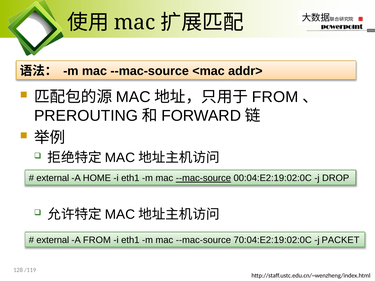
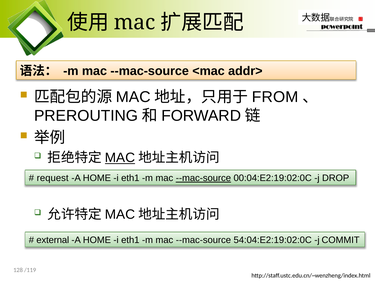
MAC at (120, 158) underline: none -> present
external at (53, 178): external -> request
FROM at (97, 240): FROM -> HOME
70:04:E2:19:02:0C: 70:04:E2:19:02:0C -> 54:04:E2:19:02:0C
PACKET: PACKET -> COMMIT
